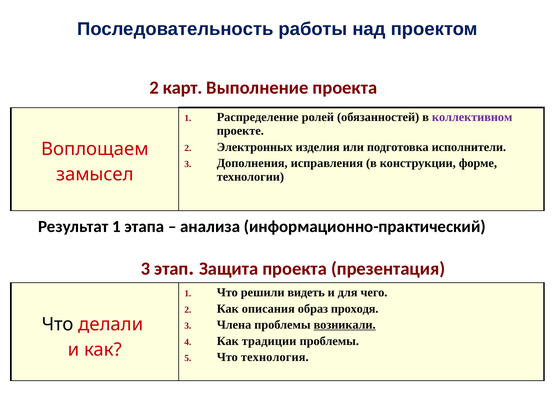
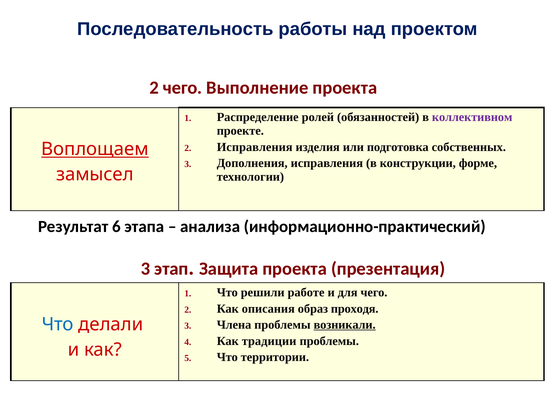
2 карт: карт -> чего
2 Электронных: Электронных -> Исправления
исполнители: исполнители -> собственных
Воплощаем underline: none -> present
Результат 1: 1 -> 6
видеть: видеть -> работе
Что at (58, 325) colour: black -> blue
технология: технология -> территории
